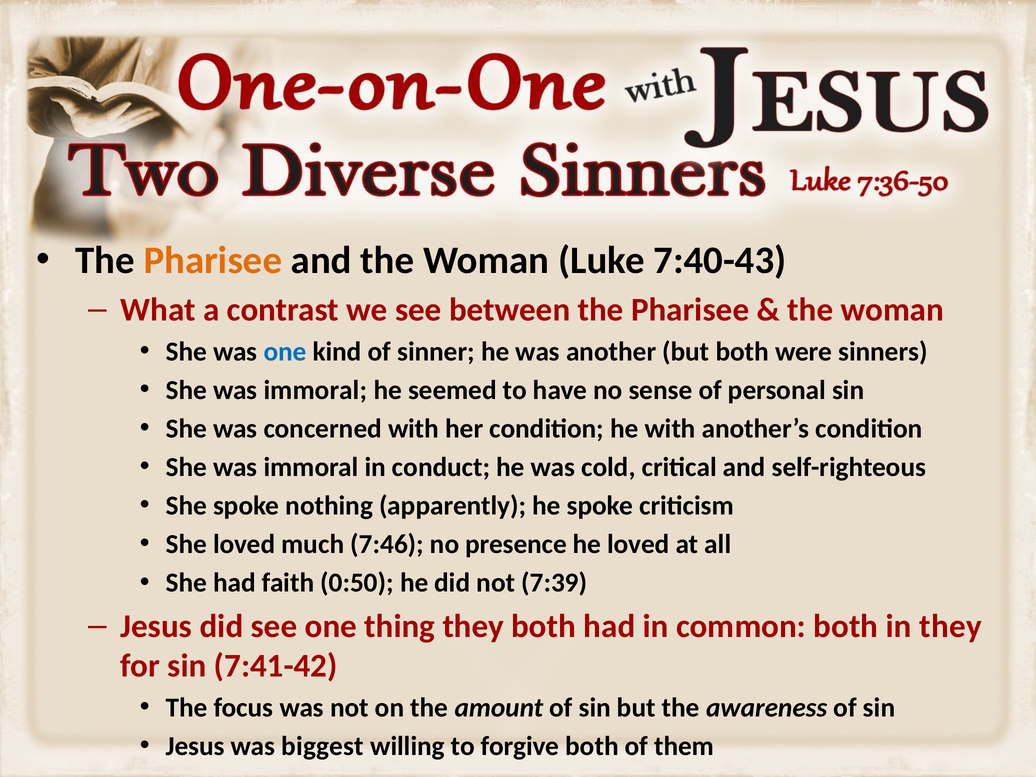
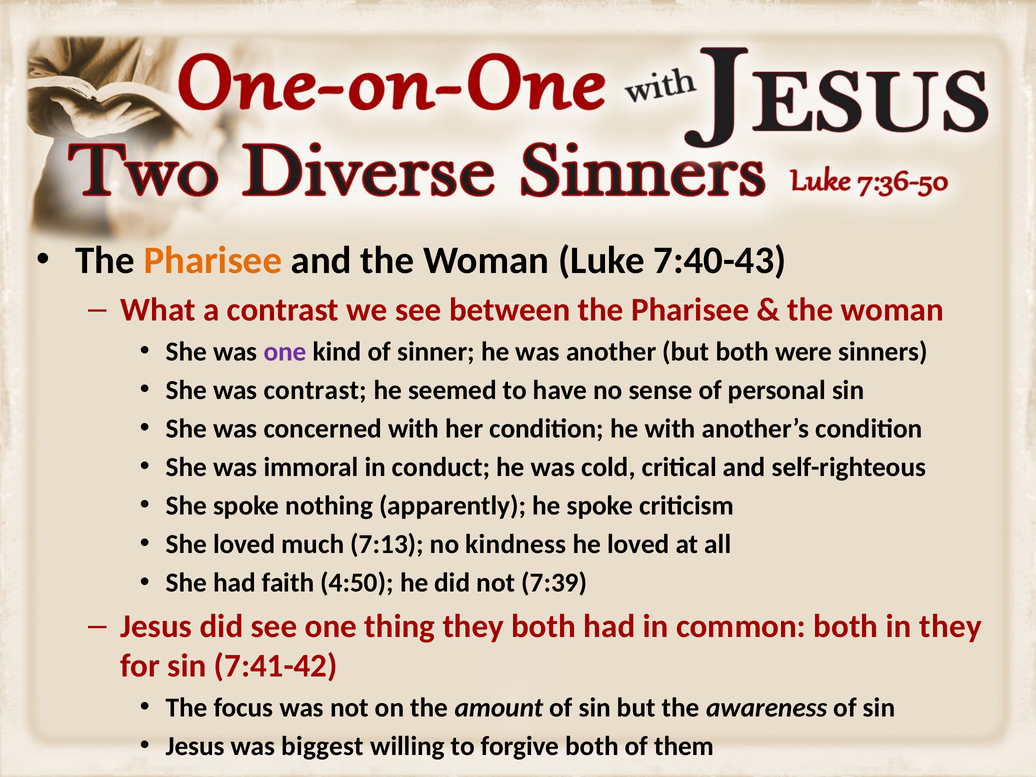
one at (285, 352) colour: blue -> purple
immoral at (315, 390): immoral -> contrast
7:46: 7:46 -> 7:13
presence: presence -> kindness
0:50: 0:50 -> 4:50
